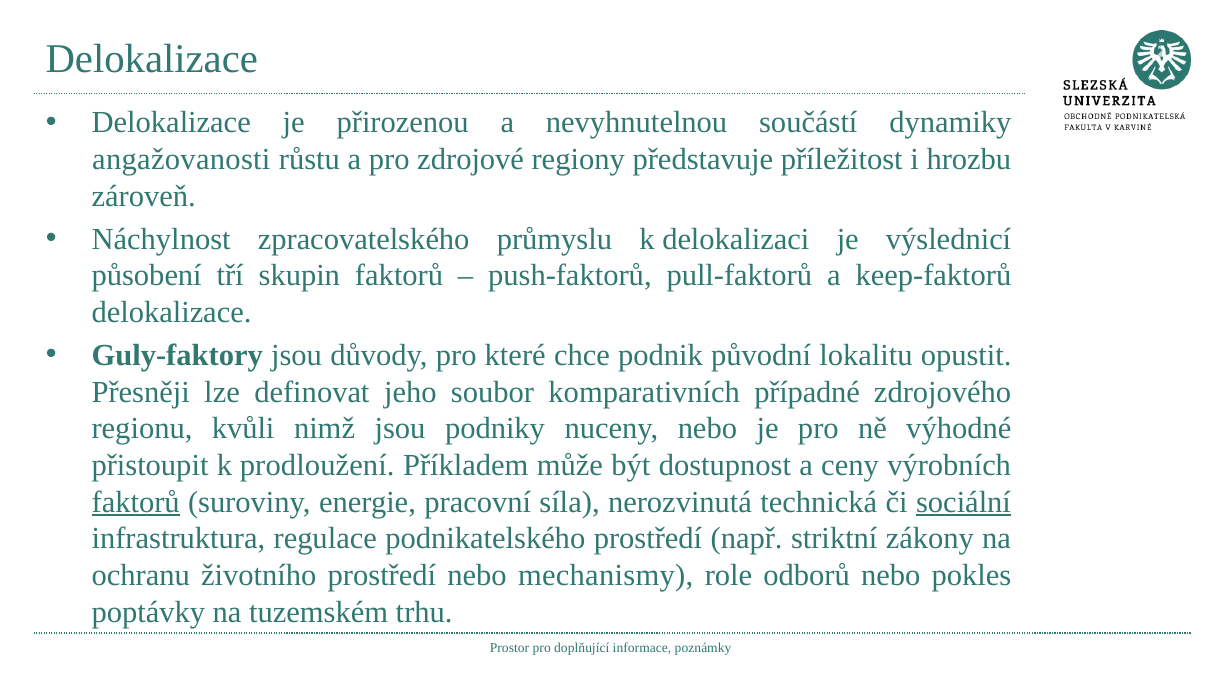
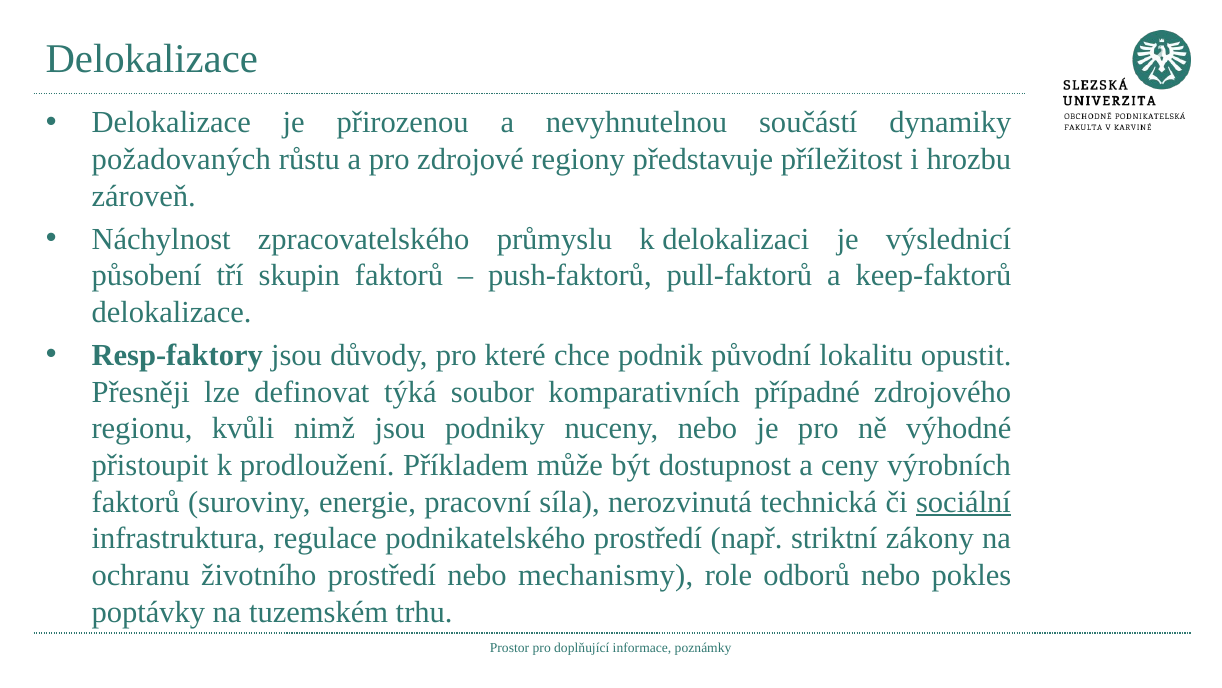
angažovanosti: angažovanosti -> požadovaných
Guly-faktory: Guly-faktory -> Resp-faktory
jeho: jeho -> týká
faktorů at (136, 502) underline: present -> none
